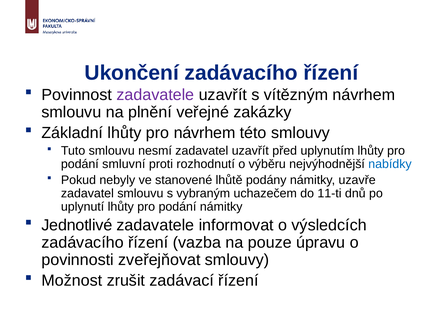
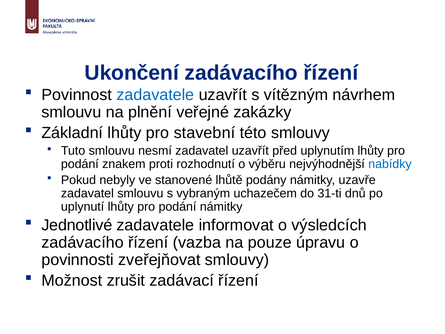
zadavatele at (155, 95) colour: purple -> blue
pro návrhem: návrhem -> stavební
smluvní: smluvní -> znakem
11-ti: 11-ti -> 31-ti
